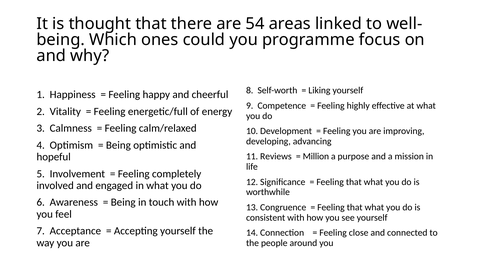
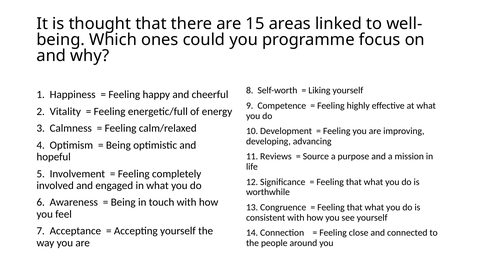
54: 54 -> 15
Million: Million -> Source
